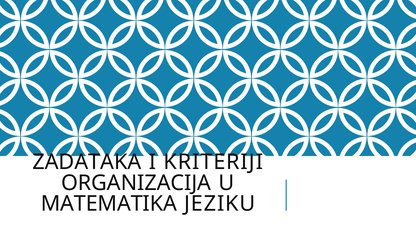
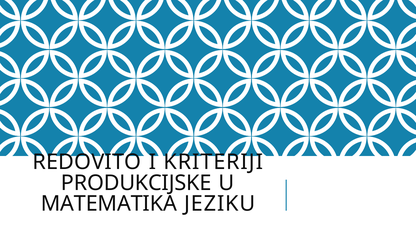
ZADATAKA: ZADATAKA -> REDOVITO
ORGANIZACIJA: ORGANIZACIJA -> PRODUKCIJSKE
